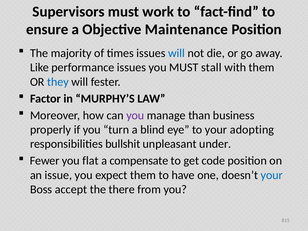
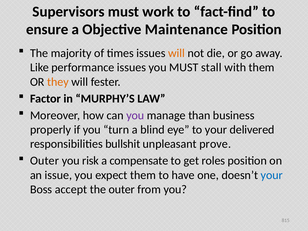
will at (177, 53) colour: blue -> orange
they colour: blue -> orange
adopting: adopting -> delivered
under: under -> prove
Fewer at (45, 161): Fewer -> Outer
flat: flat -> risk
code: code -> roles
the there: there -> outer
